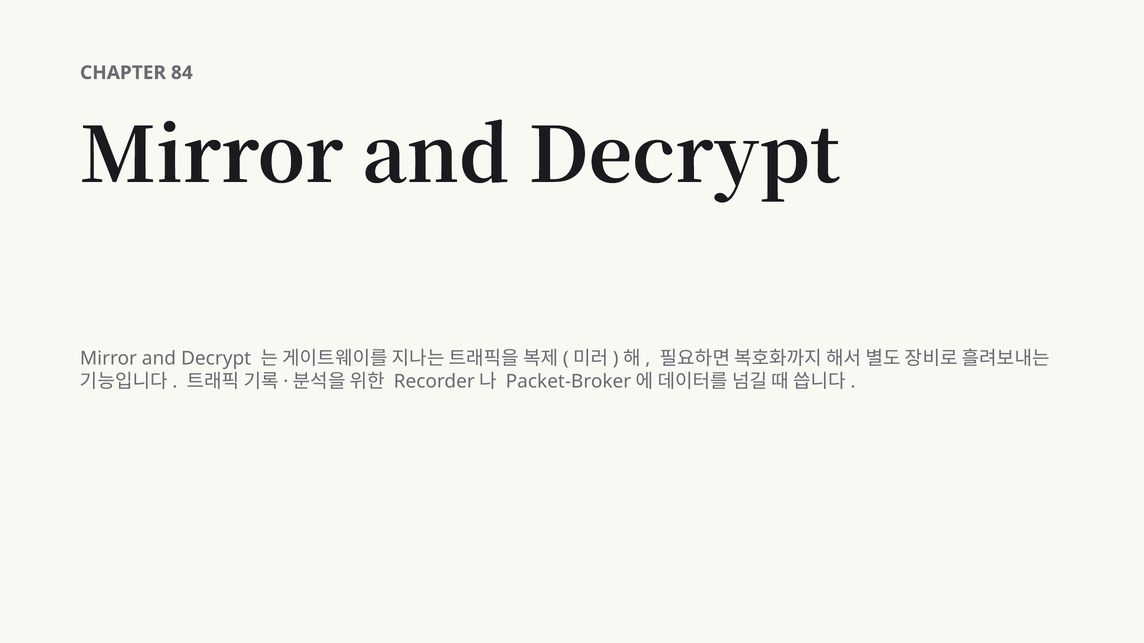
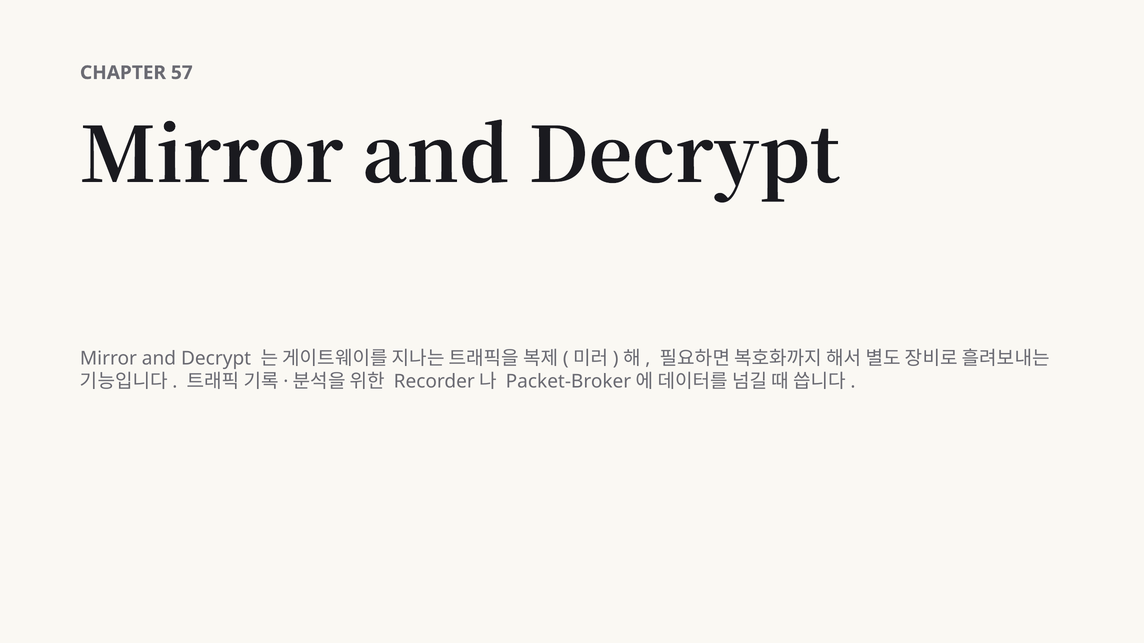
84: 84 -> 57
